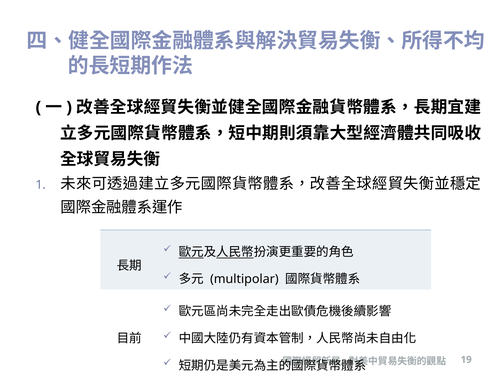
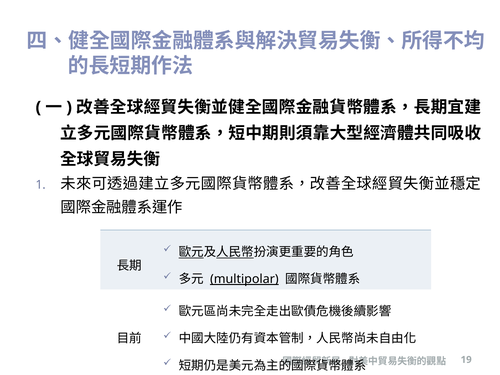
multipolar underline: none -> present
